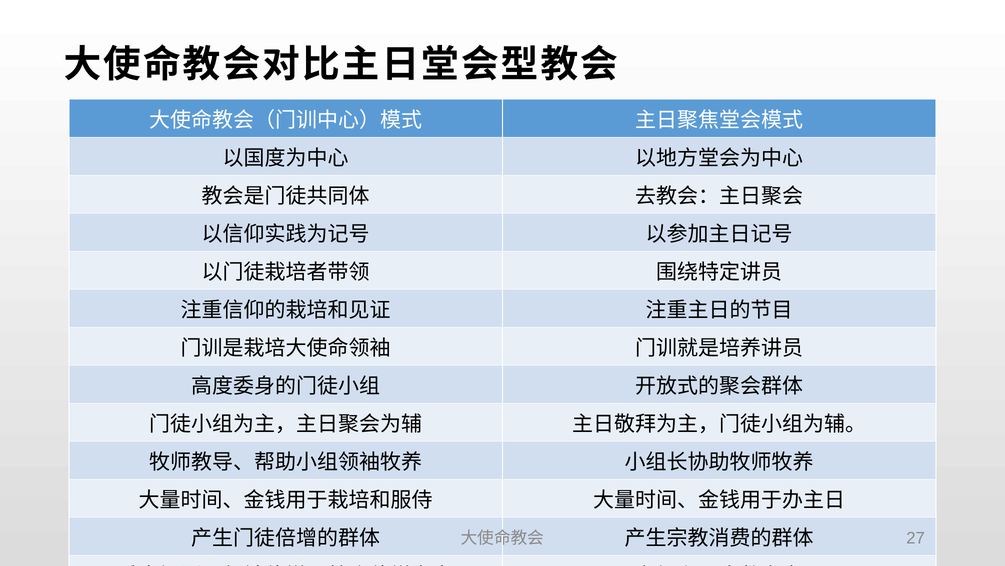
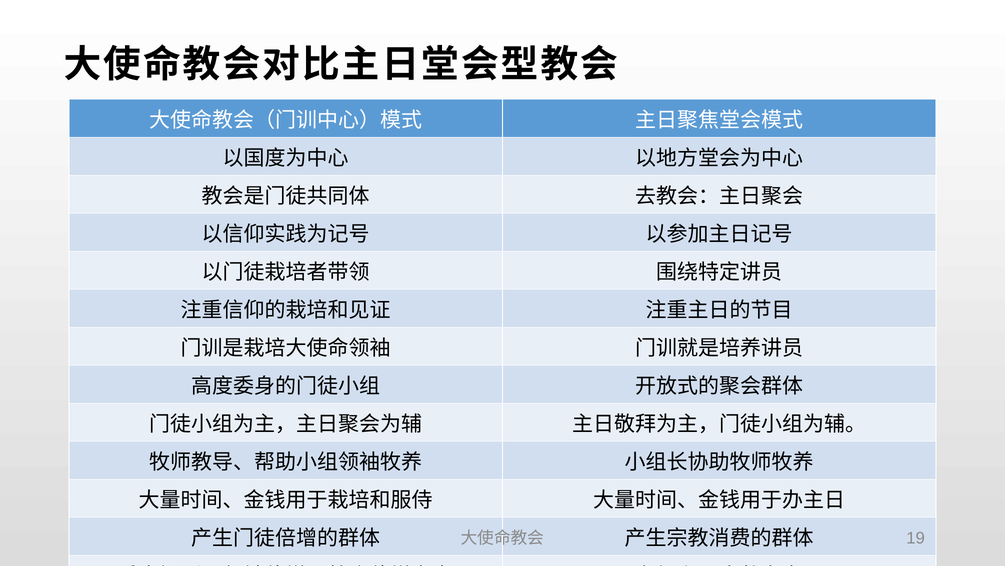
27: 27 -> 19
